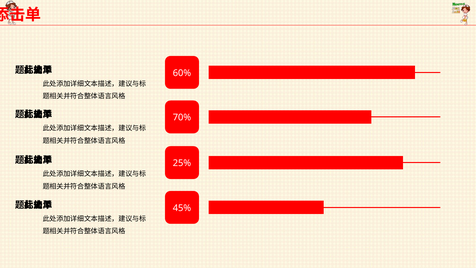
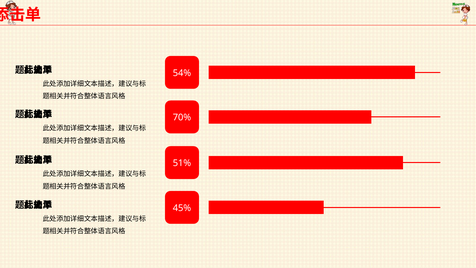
60%: 60% -> 54%
25%: 25% -> 51%
